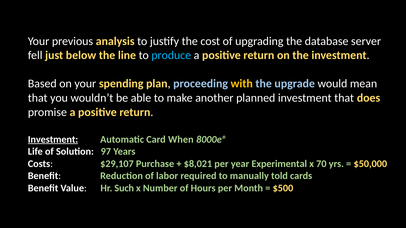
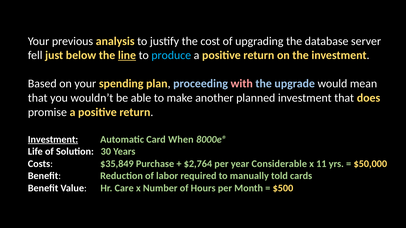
line underline: none -> present
with colour: yellow -> pink
97: 97 -> 30
$29,107: $29,107 -> $35,849
$8,021: $8,021 -> $2,764
Experimental: Experimental -> Considerable
70: 70 -> 11
Such: Such -> Care
